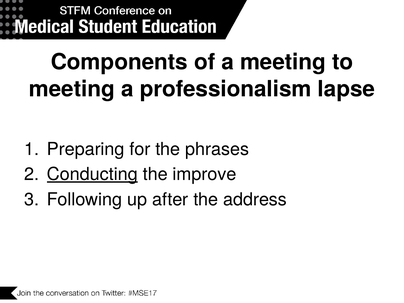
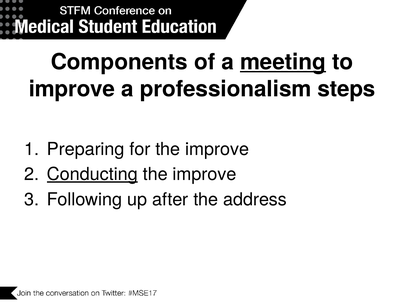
meeting at (283, 62) underline: none -> present
meeting at (72, 89): meeting -> improve
lapse: lapse -> steps
for the phrases: phrases -> improve
